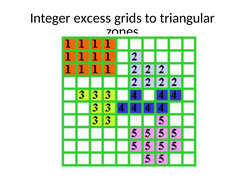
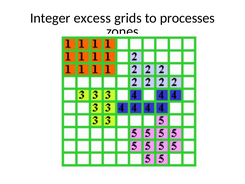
triangular: triangular -> processes
